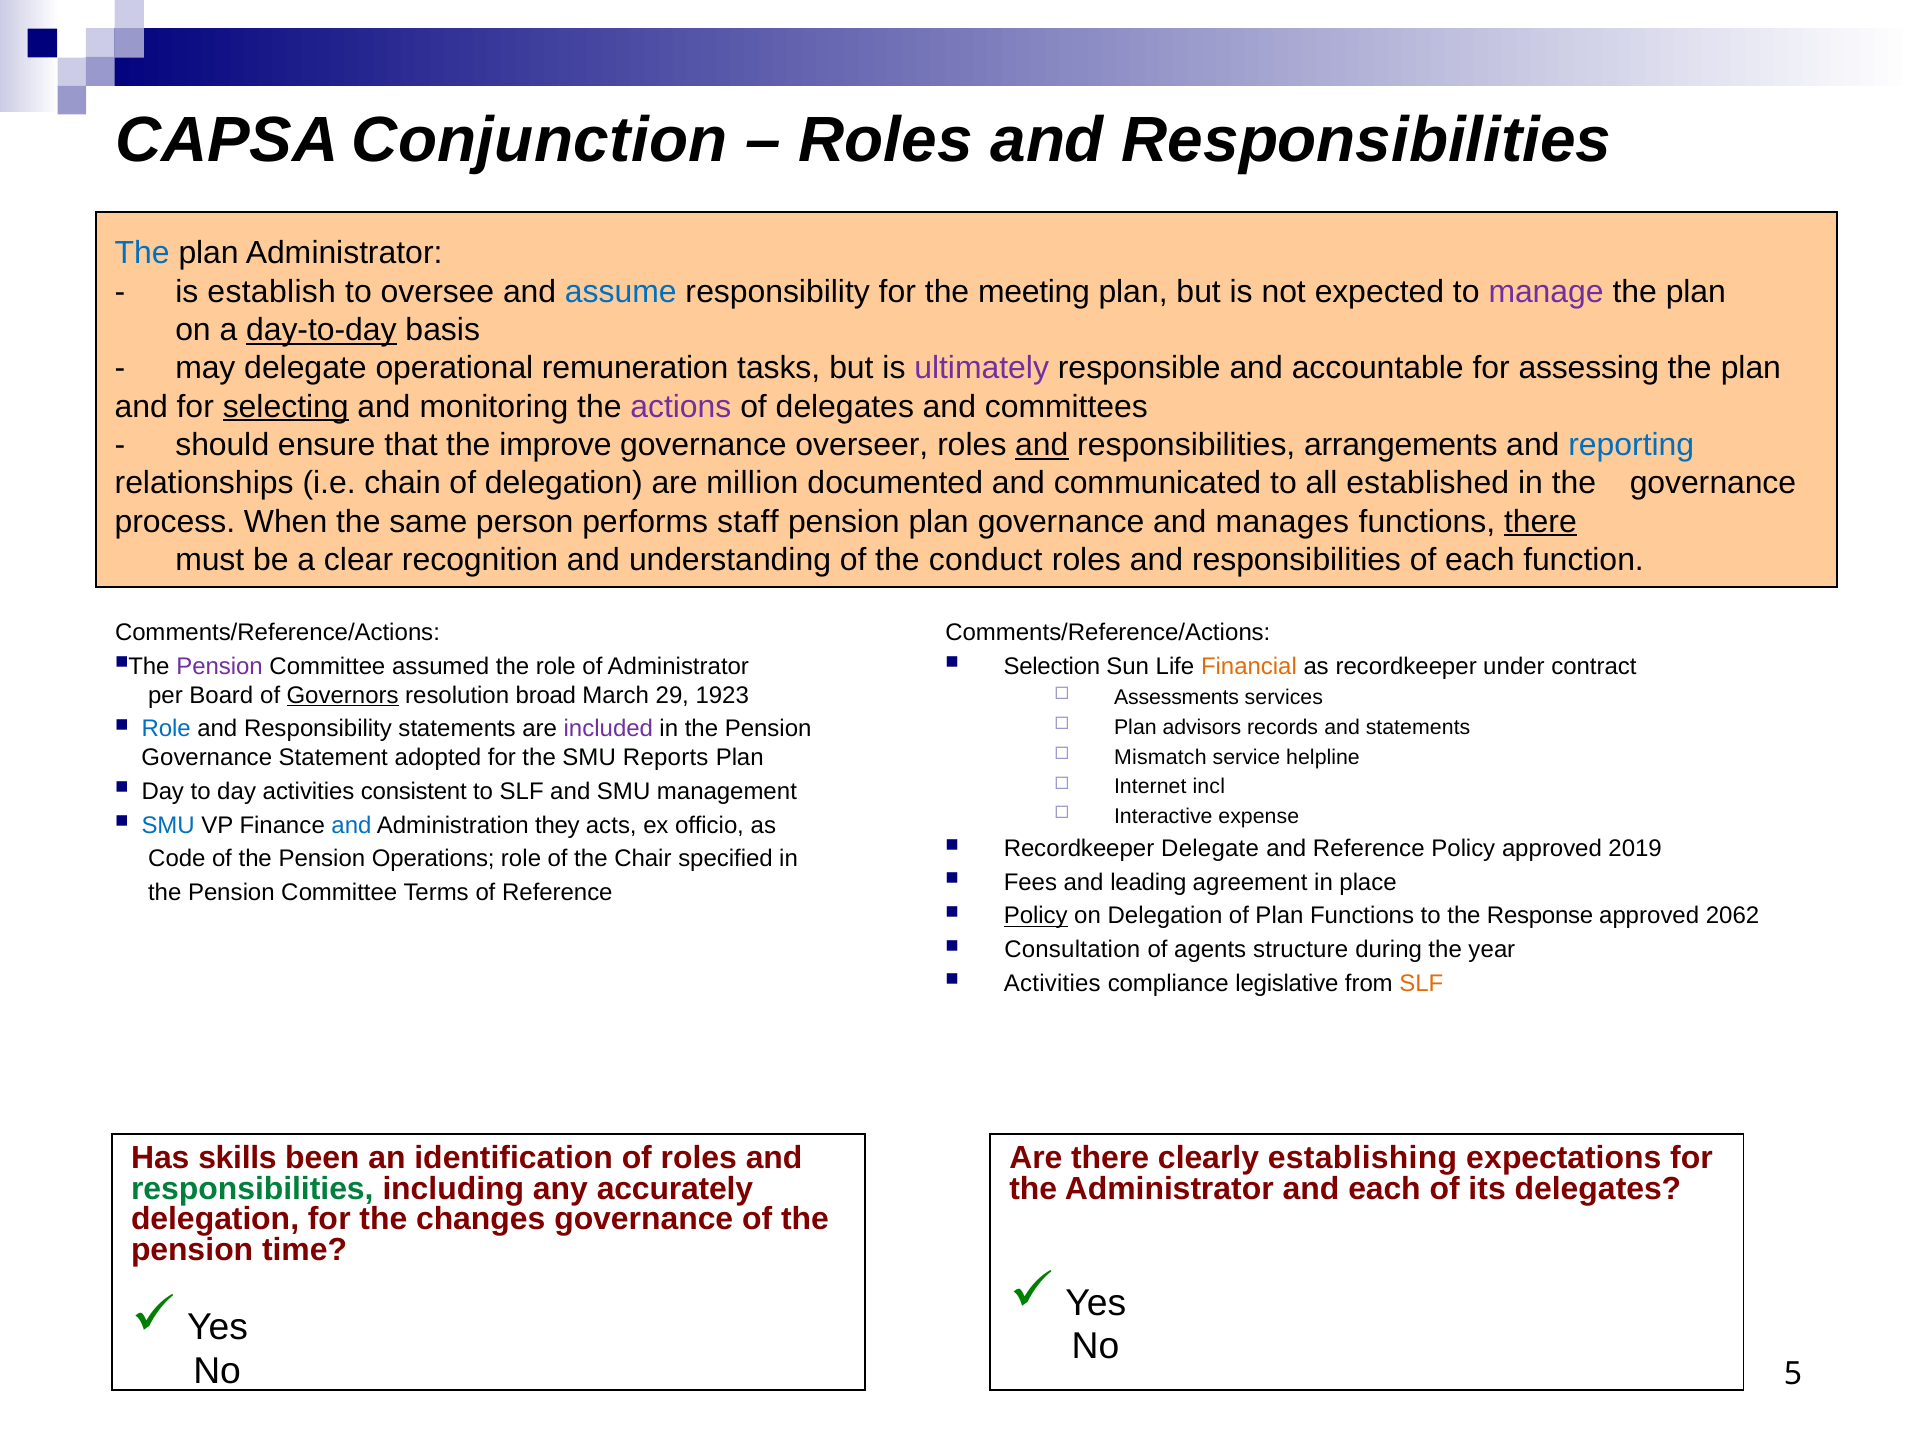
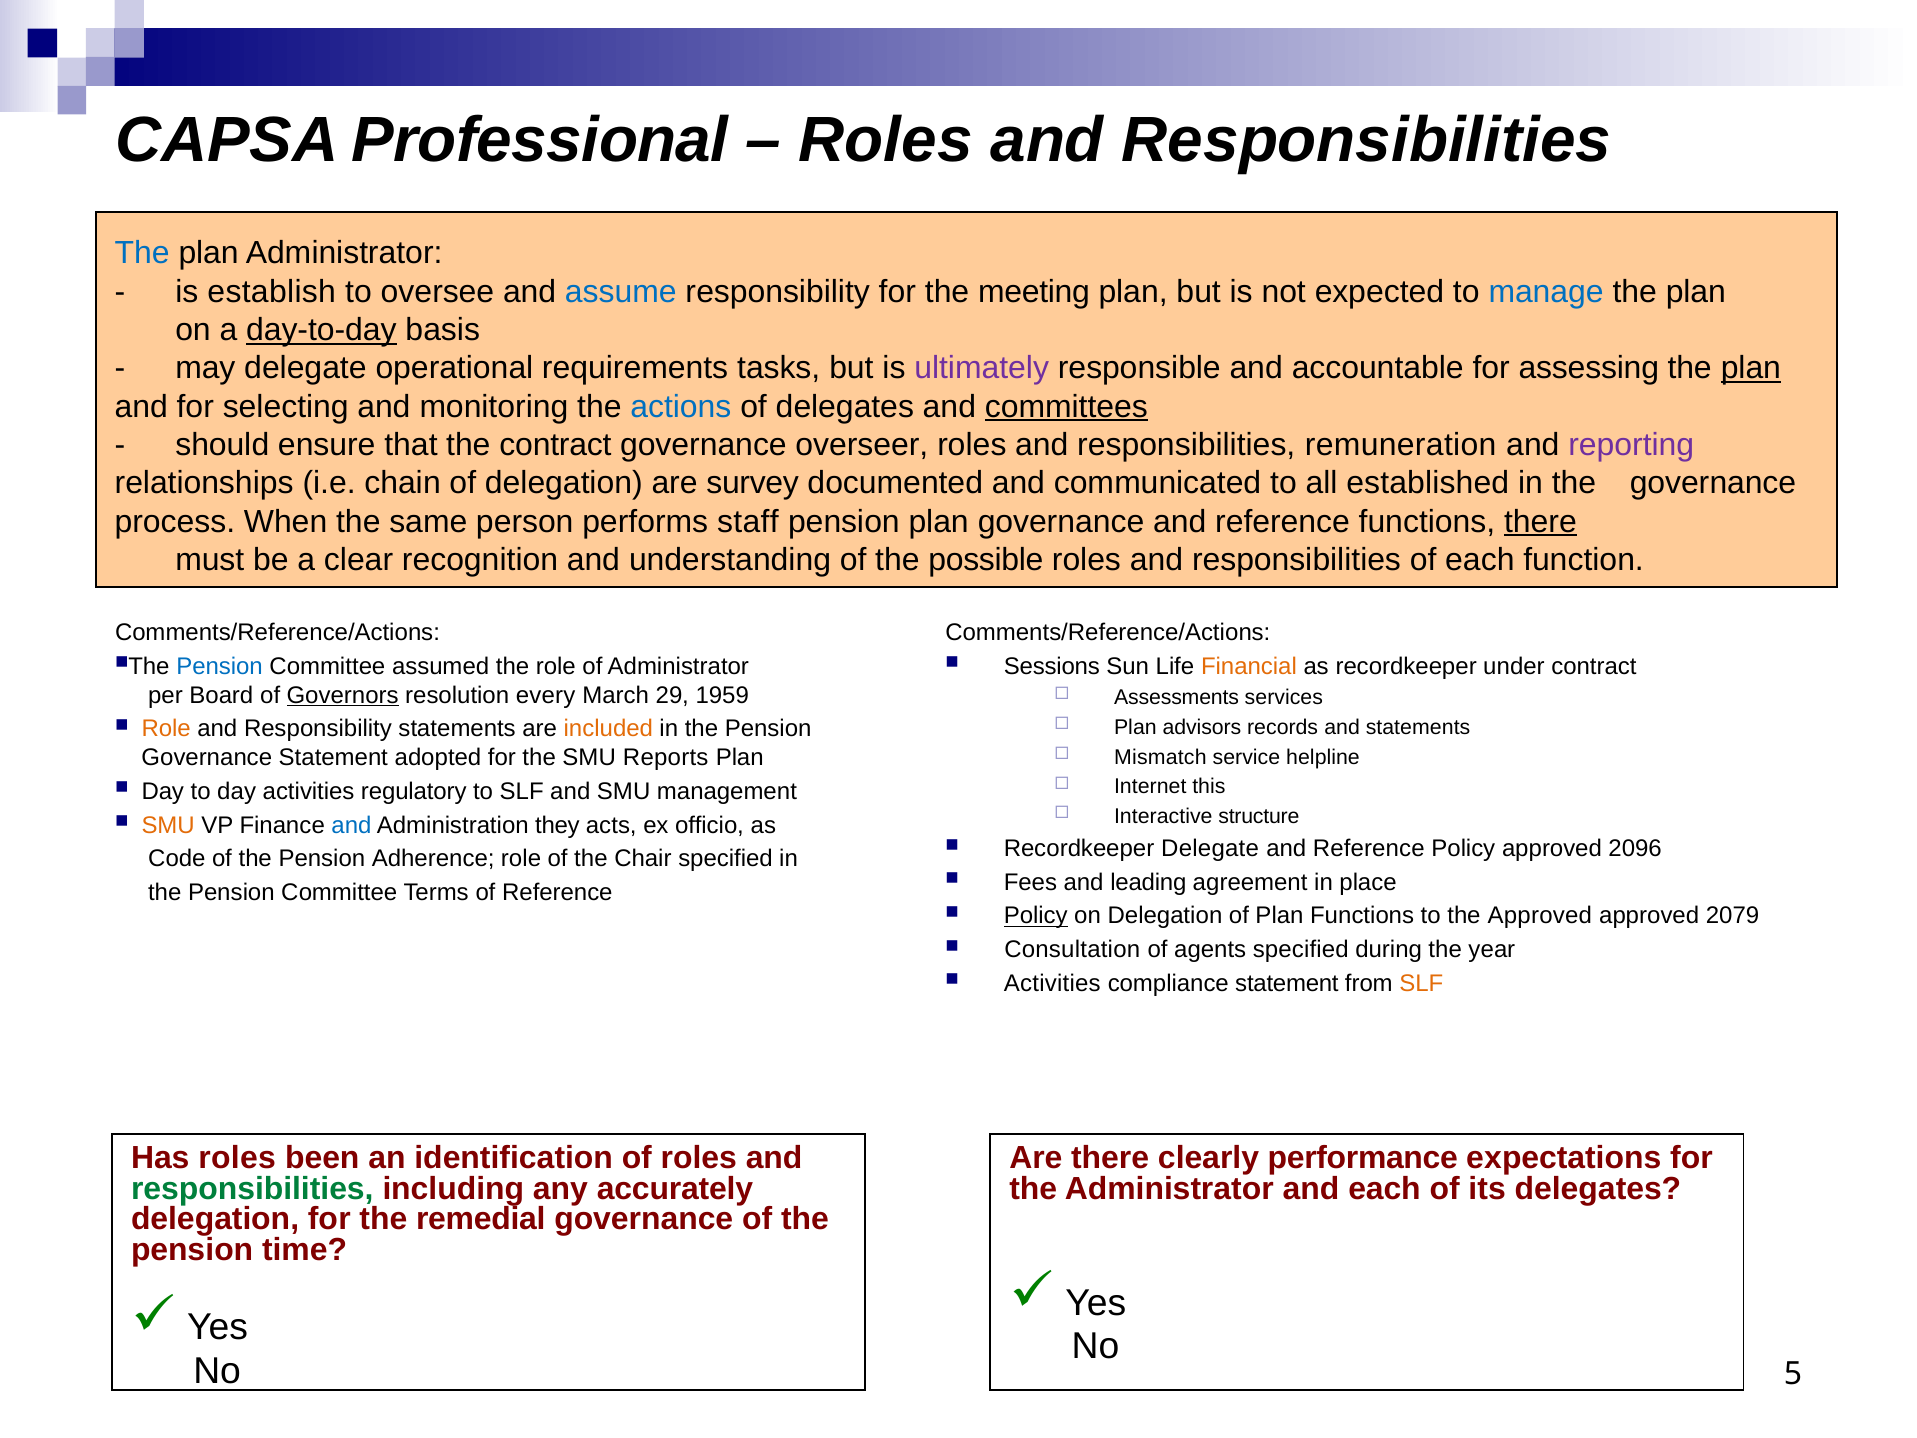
Conjunction: Conjunction -> Professional
manage colour: purple -> blue
remuneration: remuneration -> requirements
plan at (1751, 368) underline: none -> present
selecting underline: present -> none
actions colour: purple -> blue
committees underline: none -> present
the improve: improve -> contract
and at (1042, 445) underline: present -> none
arrangements: arrangements -> remuneration
reporting colour: blue -> purple
million: million -> survey
governance and manages: manages -> reference
conduct: conduct -> possible
Pension at (220, 666) colour: purple -> blue
Selection: Selection -> Sessions
broad: broad -> every
1923: 1923 -> 1959
Role at (166, 729) colour: blue -> orange
included colour: purple -> orange
incl: incl -> this
consistent: consistent -> regulatory
expense: expense -> structure
SMU at (168, 825) colour: blue -> orange
2019: 2019 -> 2096
Operations: Operations -> Adherence
the Response: Response -> Approved
2062: 2062 -> 2079
agents structure: structure -> specified
compliance legislative: legislative -> statement
Has skills: skills -> roles
establishing: establishing -> performance
changes: changes -> remedial
